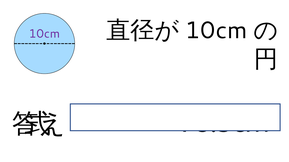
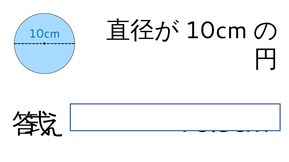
10cm colour: purple -> blue
